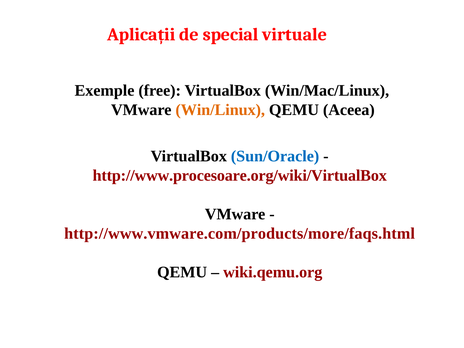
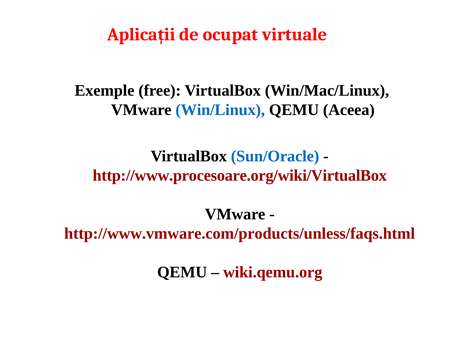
special: special -> ocupat
Win/Linux colour: orange -> blue
http://www.vmware.com/products/more/faqs.html: http://www.vmware.com/products/more/faqs.html -> http://www.vmware.com/products/unless/faqs.html
